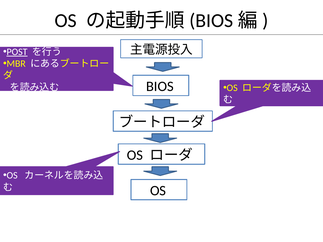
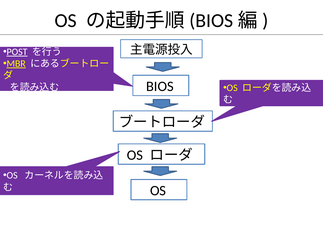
MBR underline: none -> present
